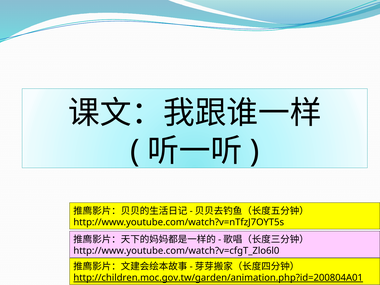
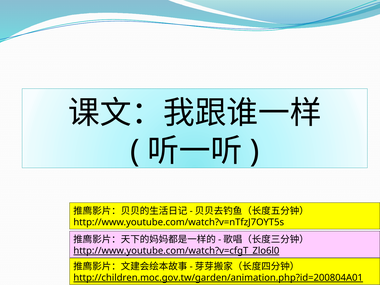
http://www.youtube.com/watch?v=cfgT_Zlo6l0 underline: none -> present
